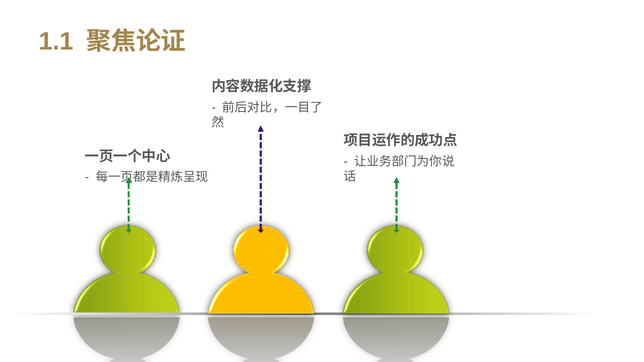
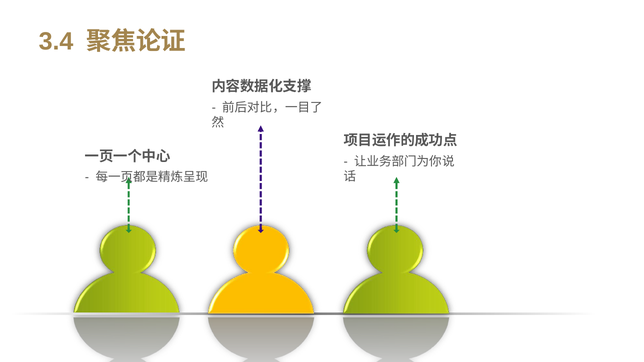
1.1: 1.1 -> 3.4
